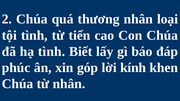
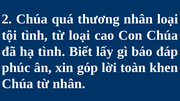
từ tiến: tiến -> loại
kính: kính -> toàn
